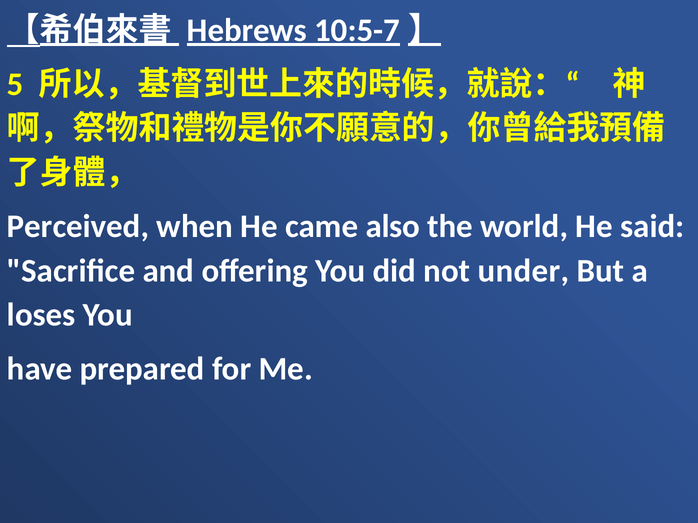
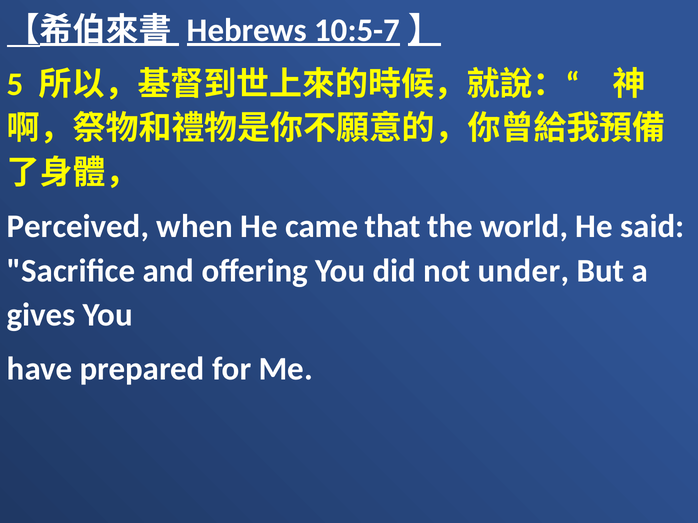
also: also -> that
loses: loses -> gives
